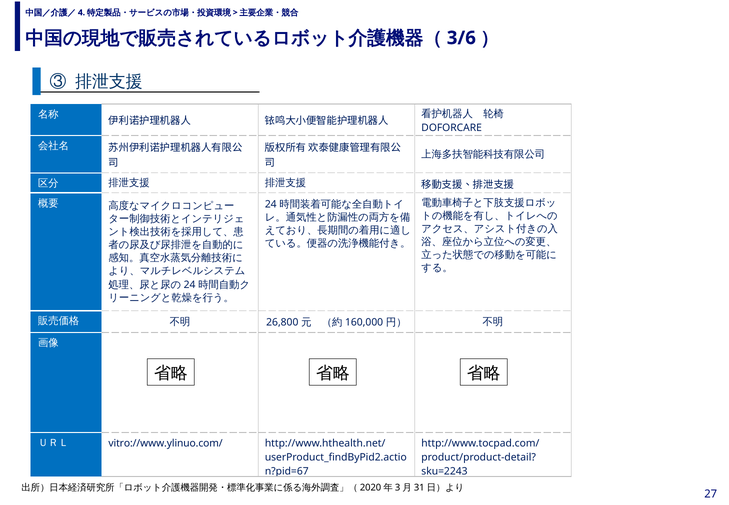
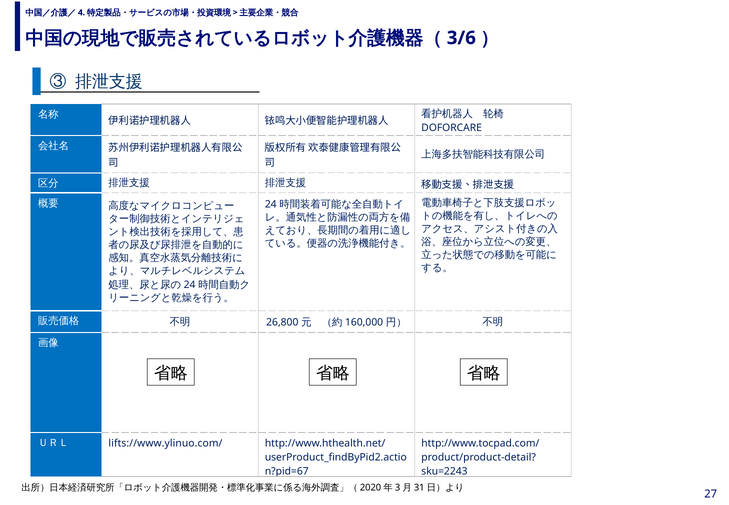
vitro://www.ylinuo.com/: vitro://www.ylinuo.com/ -> lifts://www.ylinuo.com/
